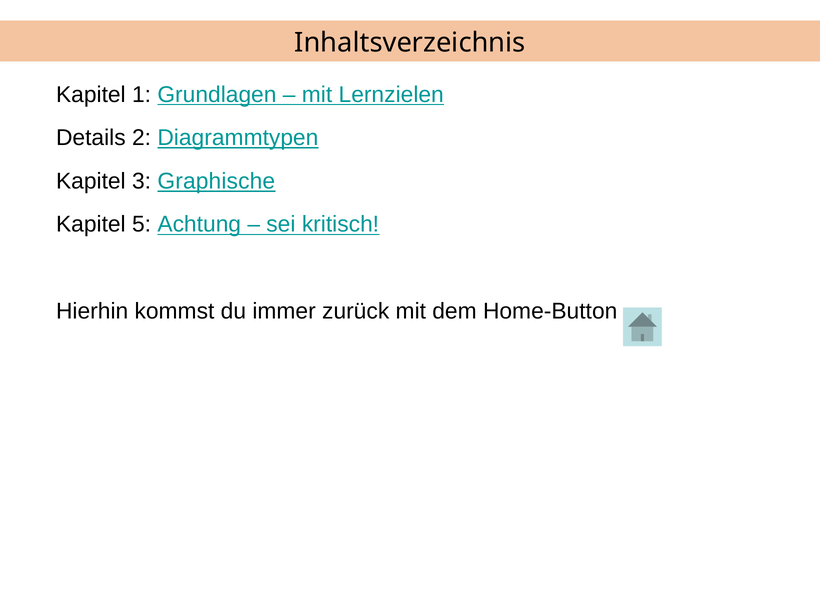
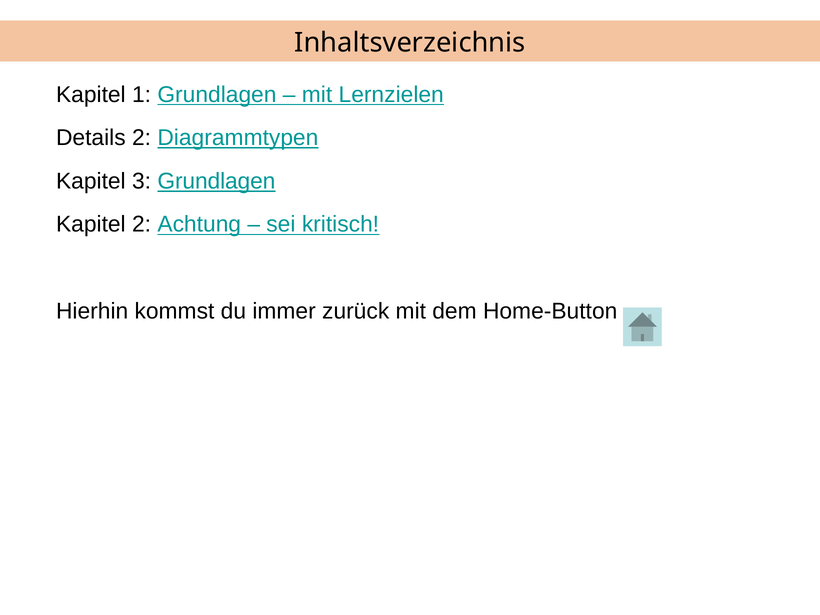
3 Graphische: Graphische -> Grundlagen
Kapitel 5: 5 -> 2
